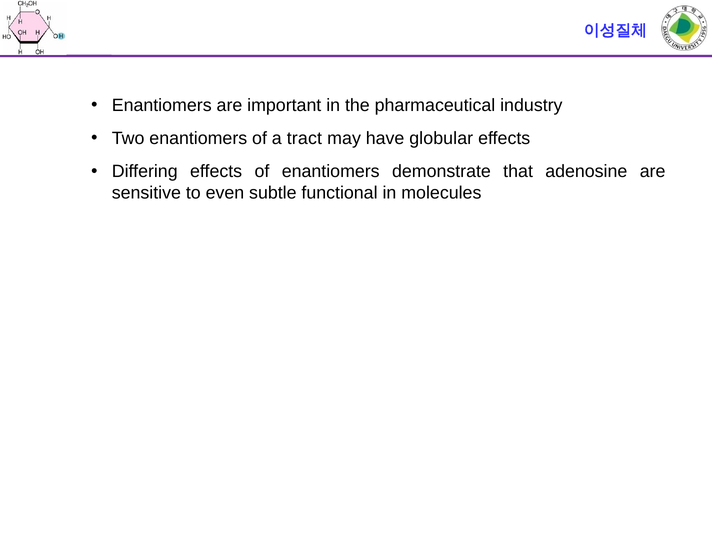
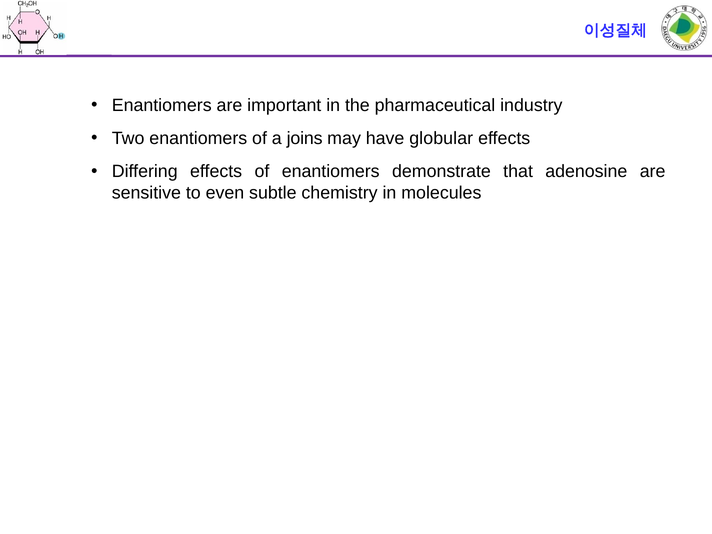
tract: tract -> joins
functional: functional -> chemistry
